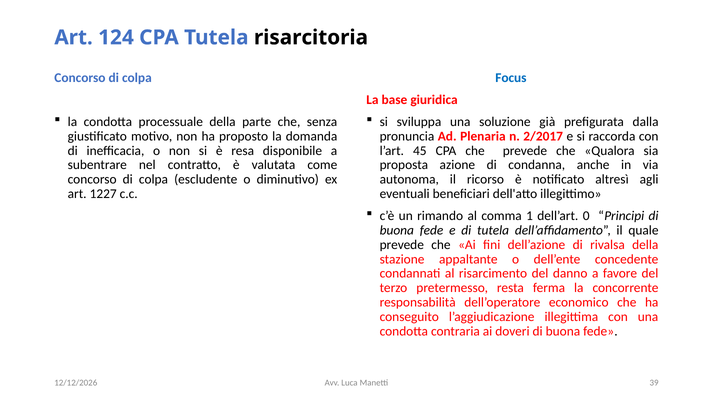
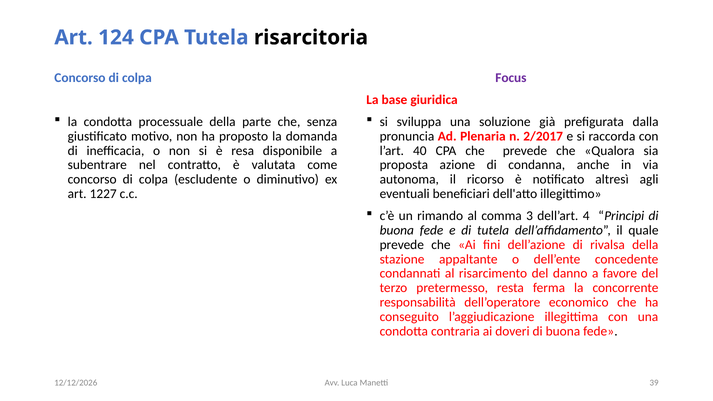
Focus colour: blue -> purple
45: 45 -> 40
1: 1 -> 3
0: 0 -> 4
